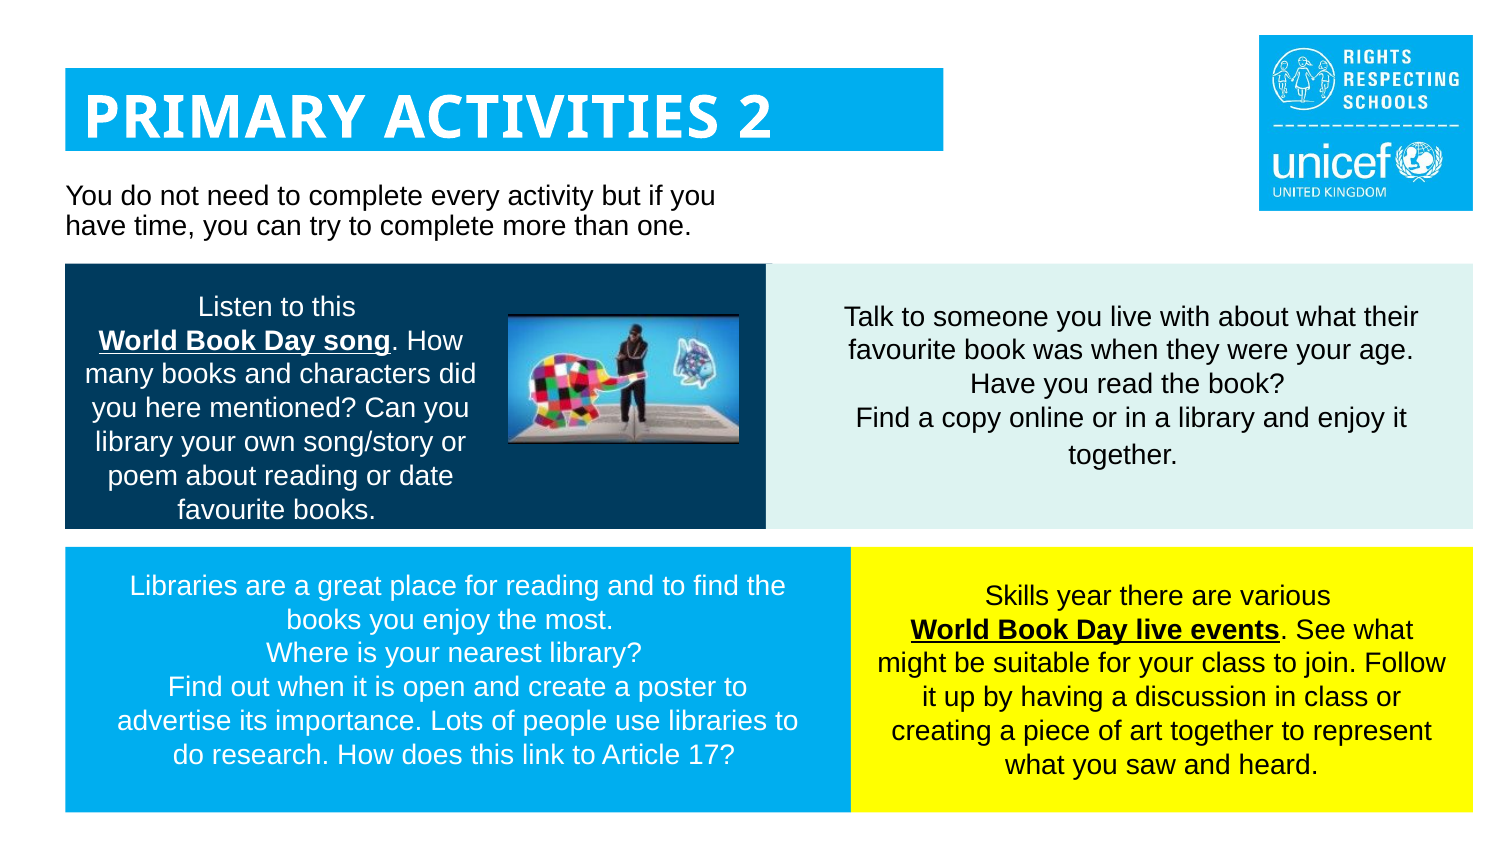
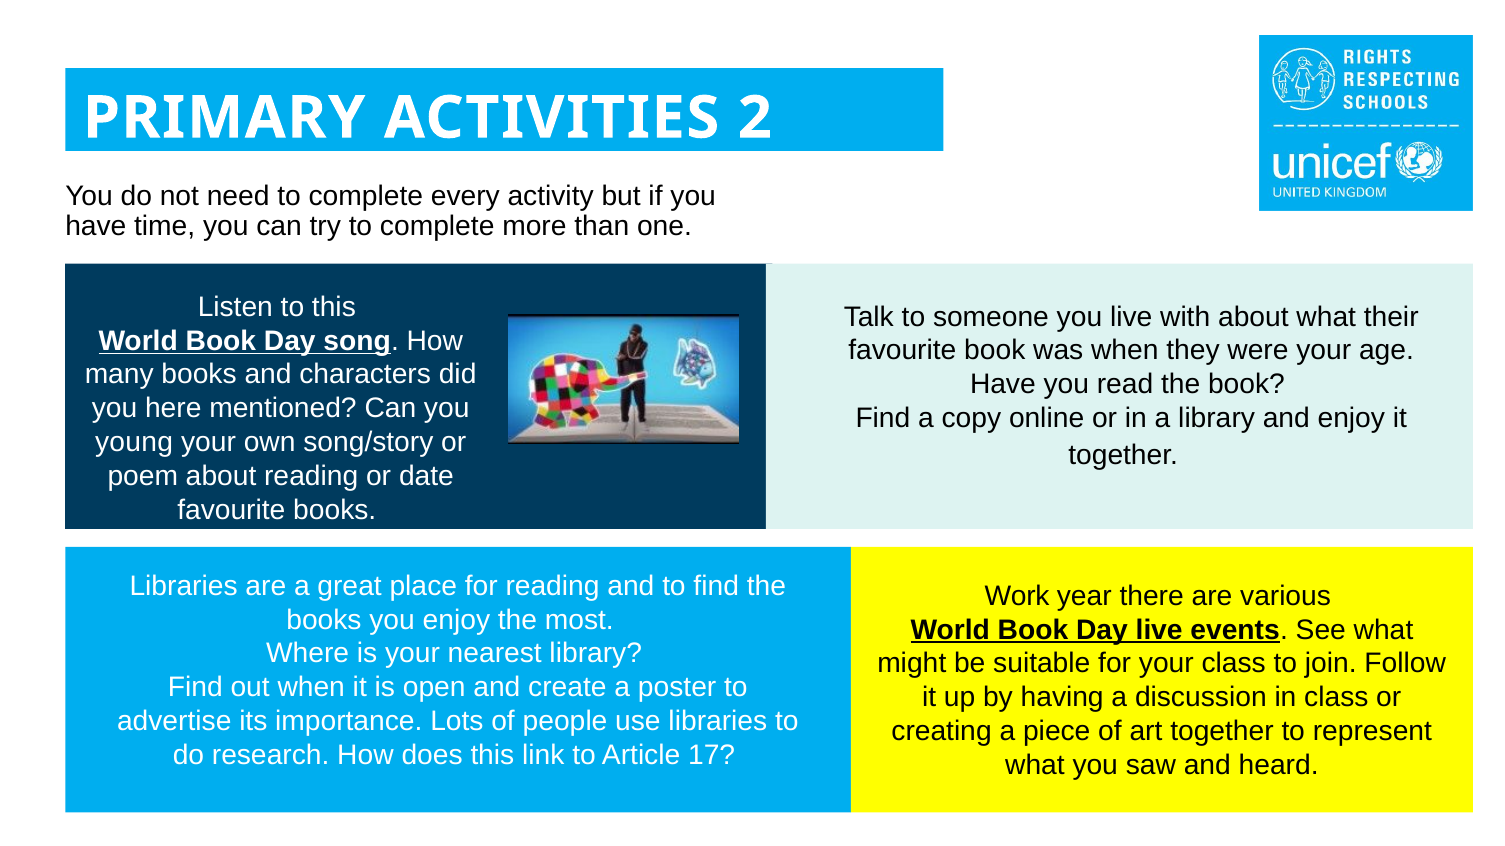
library at (134, 443): library -> young
Skills: Skills -> Work
